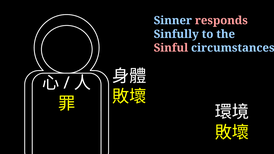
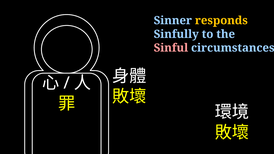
responds colour: pink -> yellow
